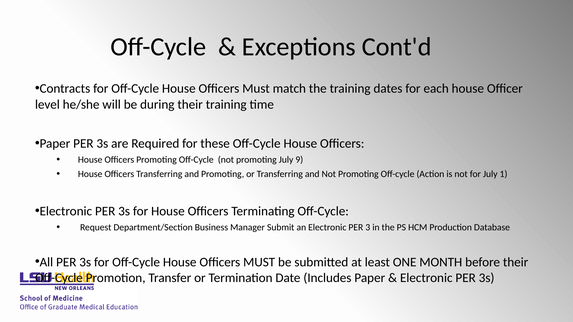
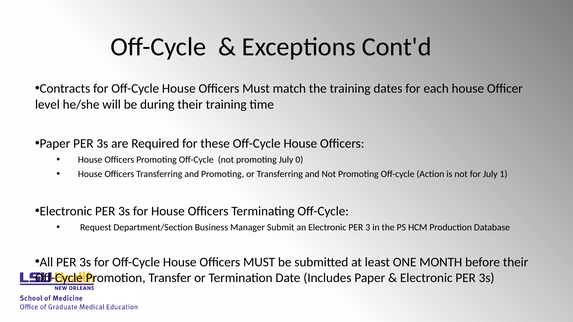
9: 9 -> 0
